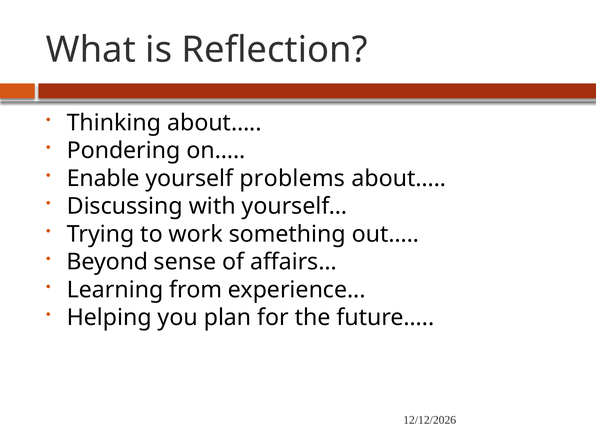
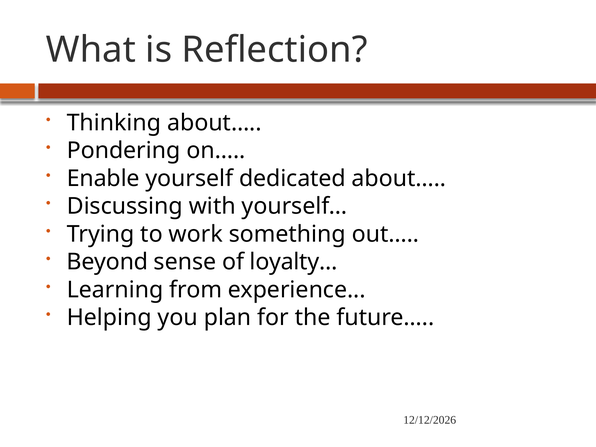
problems: problems -> dedicated
affairs…: affairs… -> loyalty…
